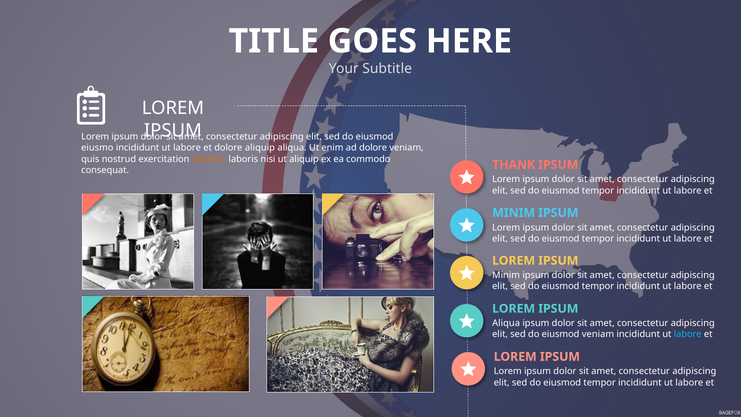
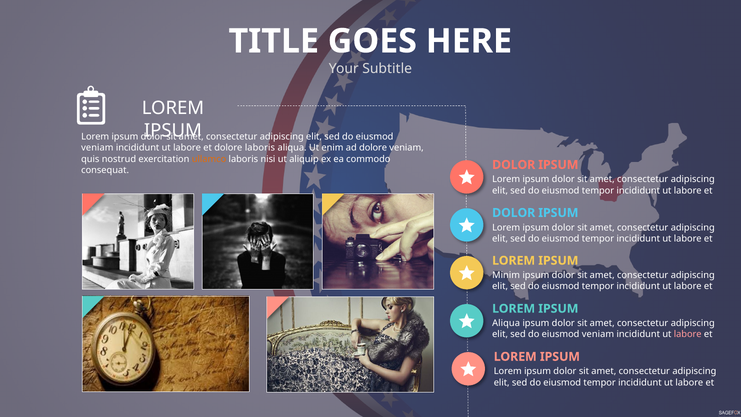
eiusmo at (97, 148): eiusmo -> veniam
dolore aliquip: aliquip -> laboris
THANK at (514, 165): THANK -> DOLOR
MINIM at (514, 213): MINIM -> DOLOR
labore at (688, 334) colour: light blue -> pink
